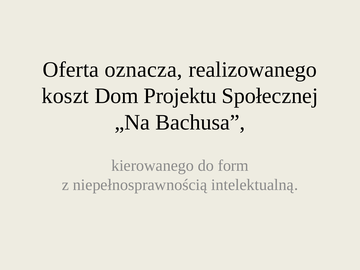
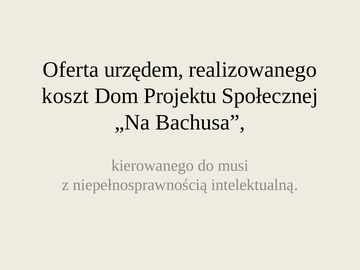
oznacza: oznacza -> urzędem
form: form -> musi
